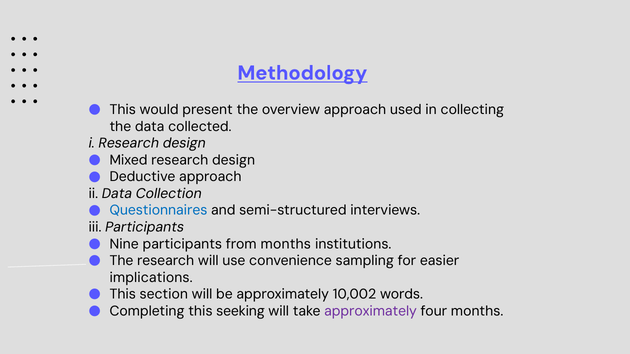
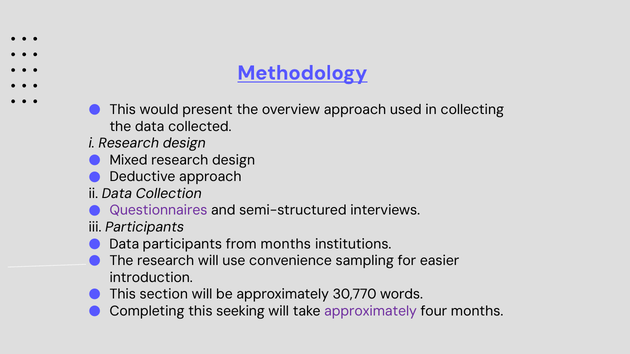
Questionnaires colour: blue -> purple
Nine at (124, 244): Nine -> Data
implications: implications -> introduction
10,002: 10,002 -> 30,770
